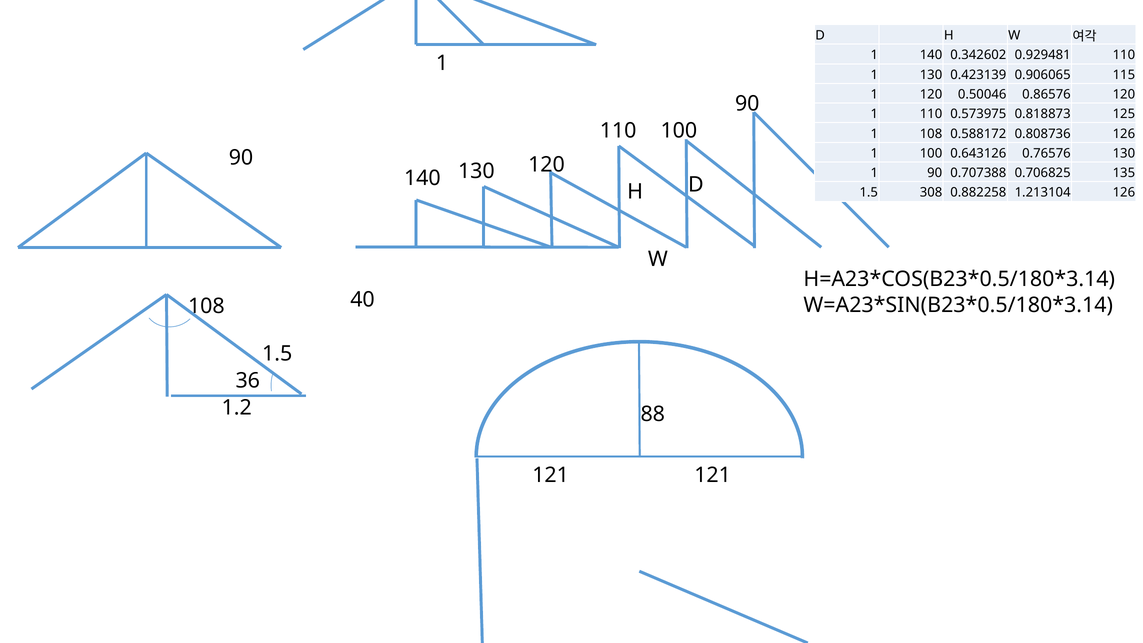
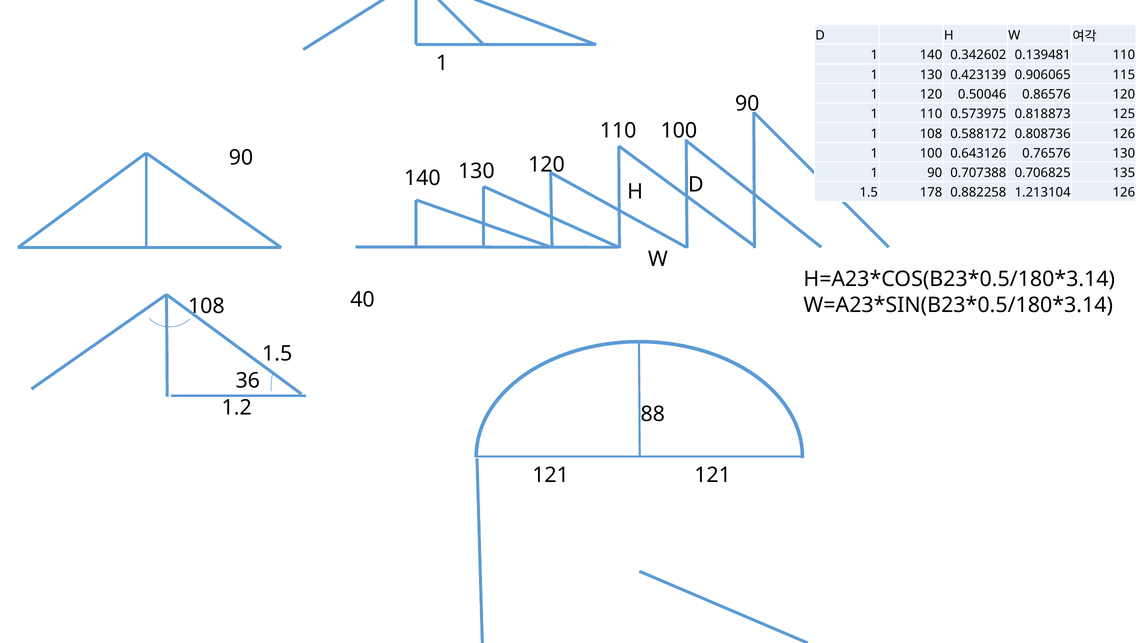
0.929481: 0.929481 -> 0.139481
308: 308 -> 178
